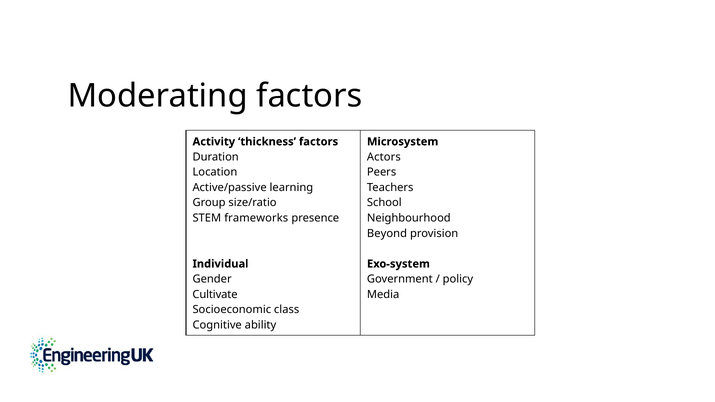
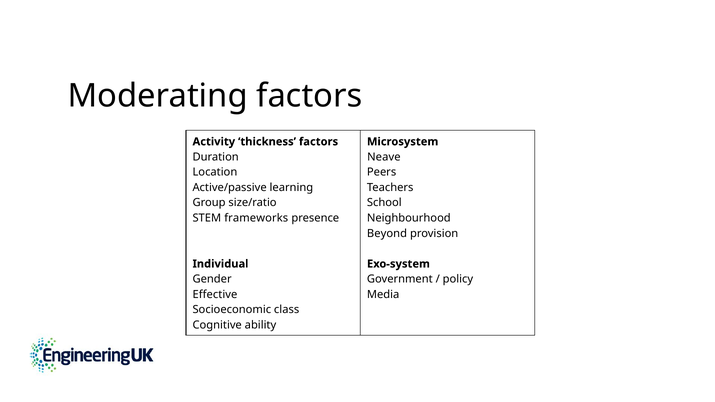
Actors: Actors -> Neave
Cultivate: Cultivate -> Effective
